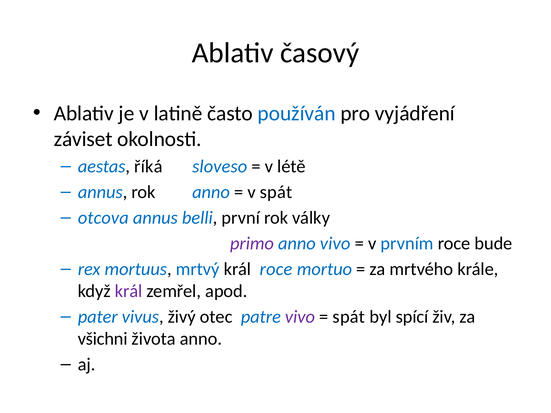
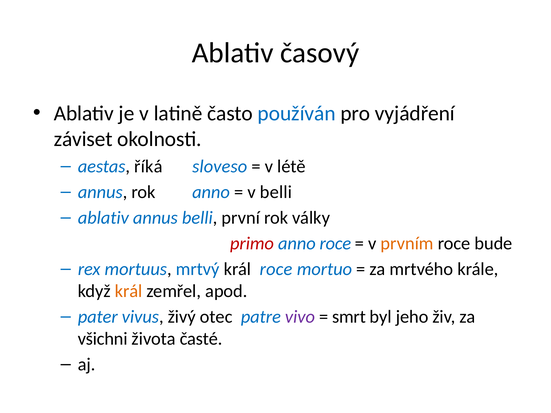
v spát: spát -> belli
otcova at (103, 218): otcova -> ablativ
primo colour: purple -> red
anno vivo: vivo -> roce
prvním colour: blue -> orange
král at (129, 291) colour: purple -> orange
spát at (349, 317): spát -> smrt
spící: spící -> jeho
života anno: anno -> časté
